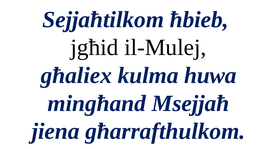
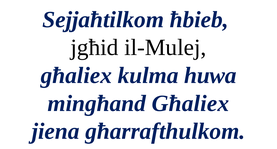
mingħand Msejjaħ: Msejjaħ -> Għaliex
